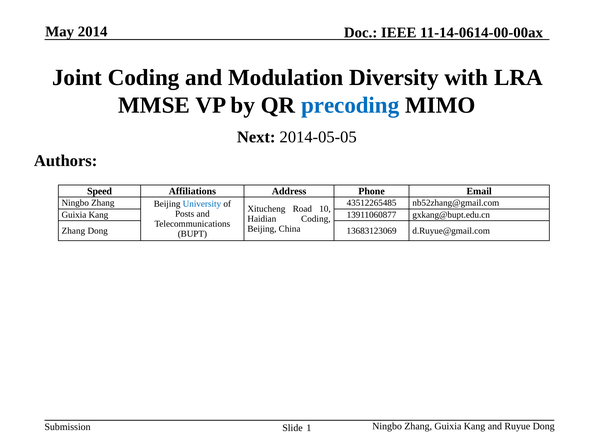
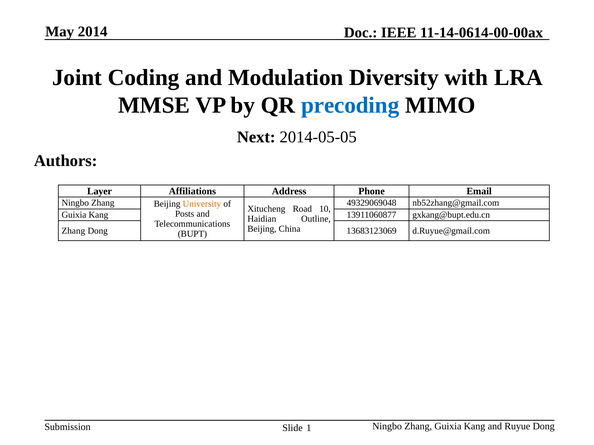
Speed: Speed -> Layer
University colour: blue -> orange
43512265485: 43512265485 -> 49329069048
Haidian Coding: Coding -> Outline
